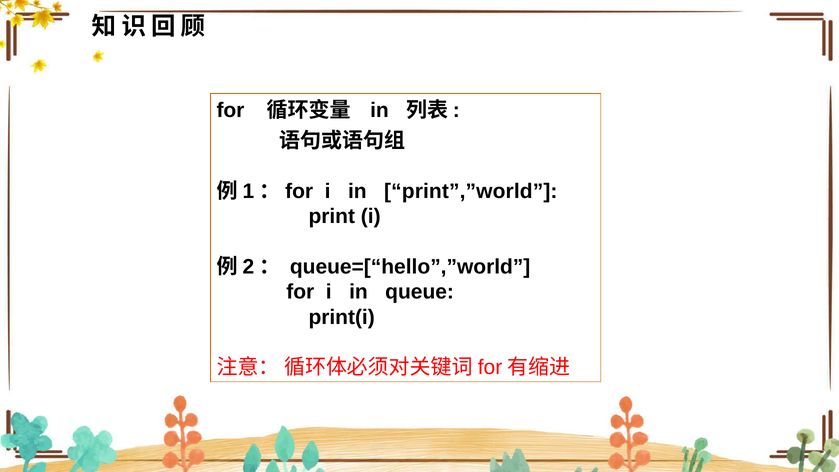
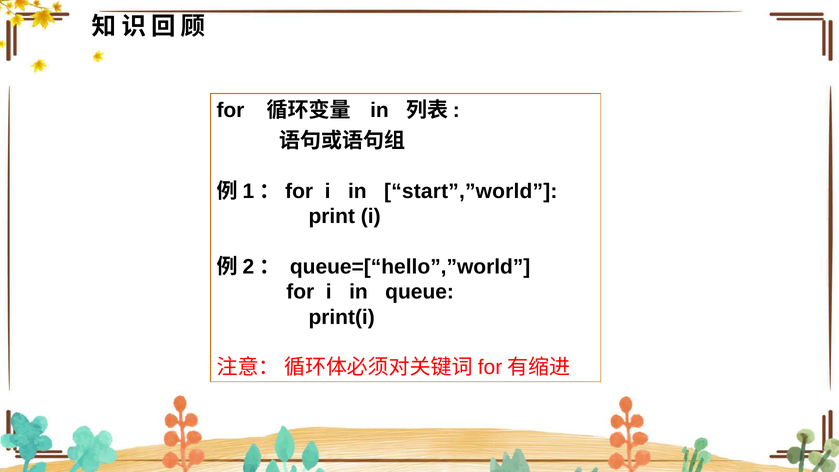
print”,”world: print”,”world -> start”,”world
